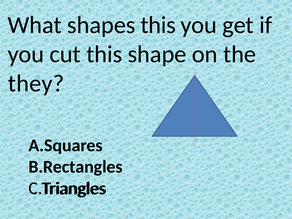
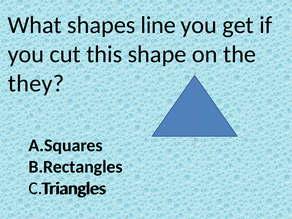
shapes this: this -> line
